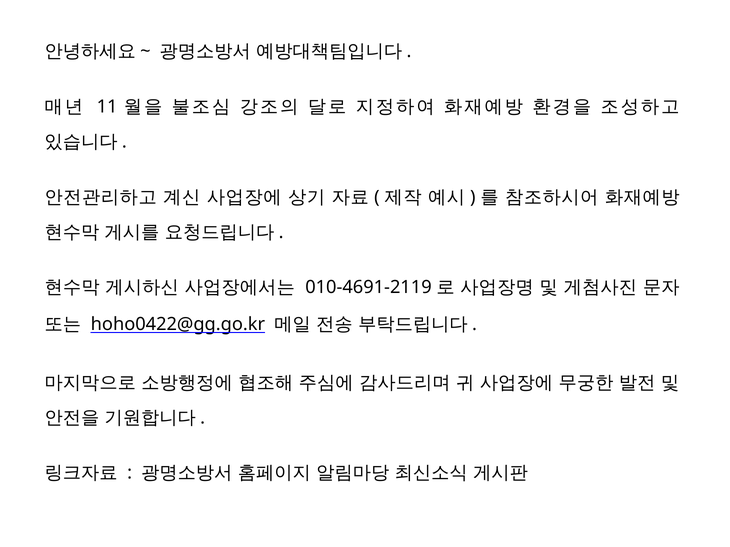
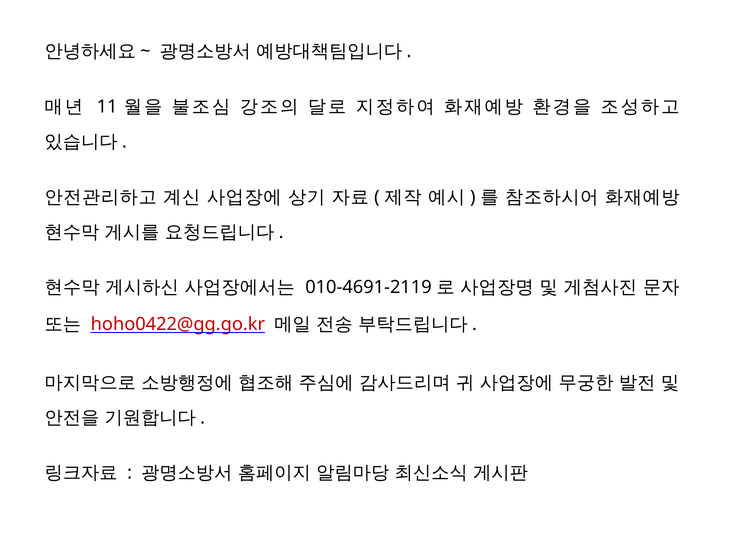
hoho0422@gg.go.kr colour: black -> red
